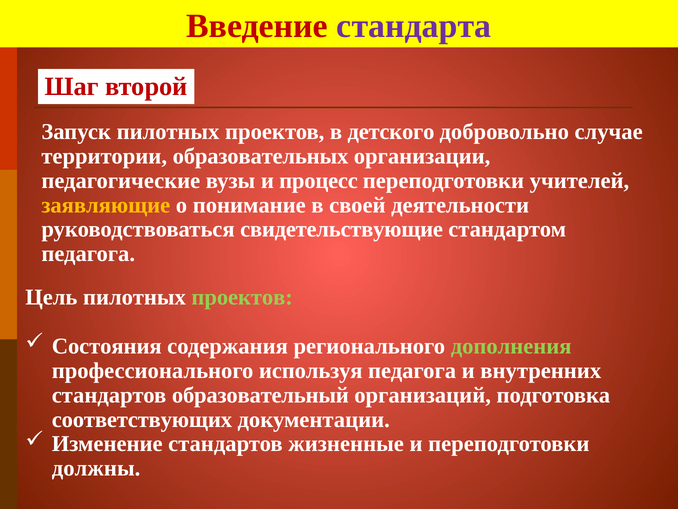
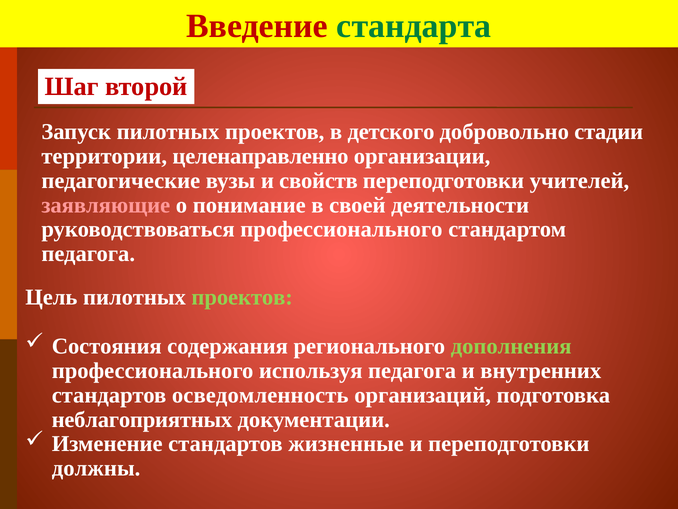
стандарта colour: purple -> green
случае: случае -> стадии
образовательных: образовательных -> целенаправленно
процесс: процесс -> свойств
заявляющие colour: yellow -> pink
руководствоваться свидетельствующие: свидетельствующие -> профессионального
образовательный: образовательный -> осведомленность
соответствующих: соответствующих -> неблагоприятных
